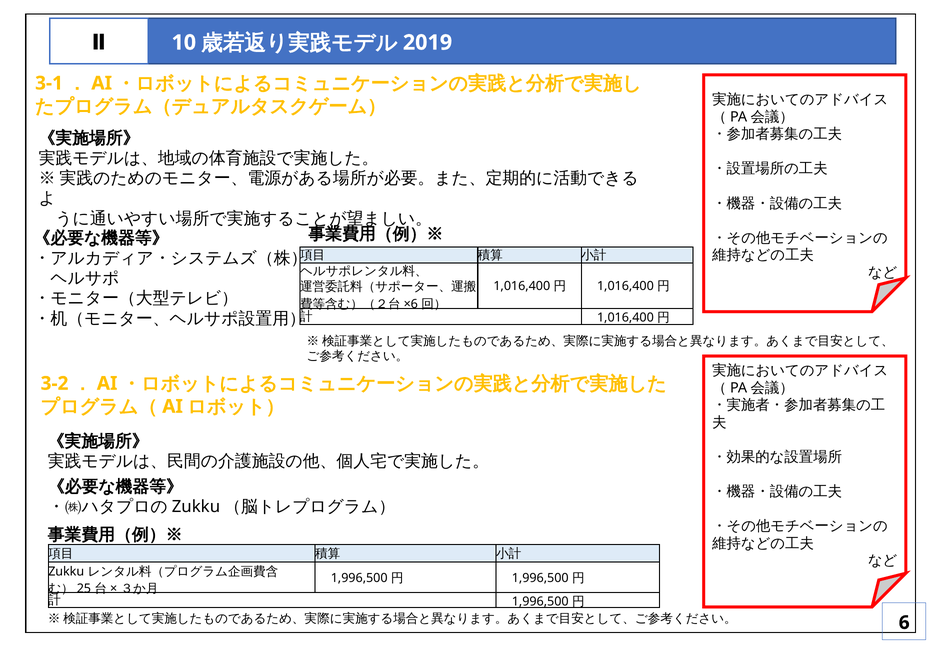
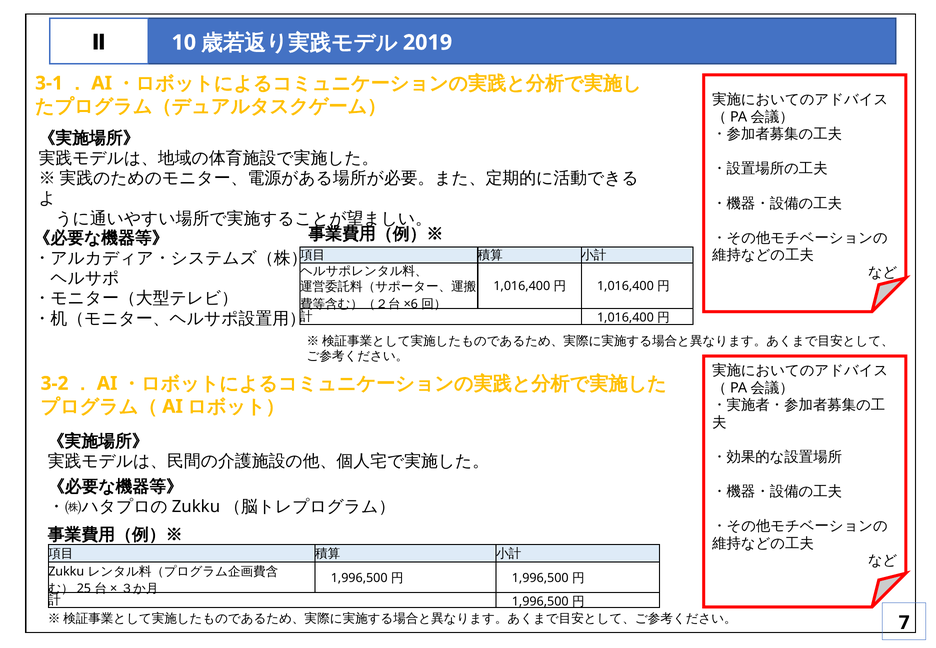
6: 6 -> 7
